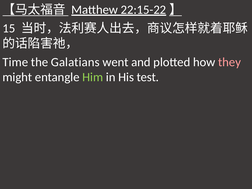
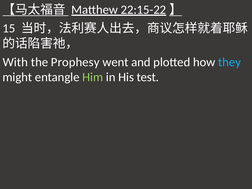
Time: Time -> With
Galatians: Galatians -> Prophesy
they colour: pink -> light blue
